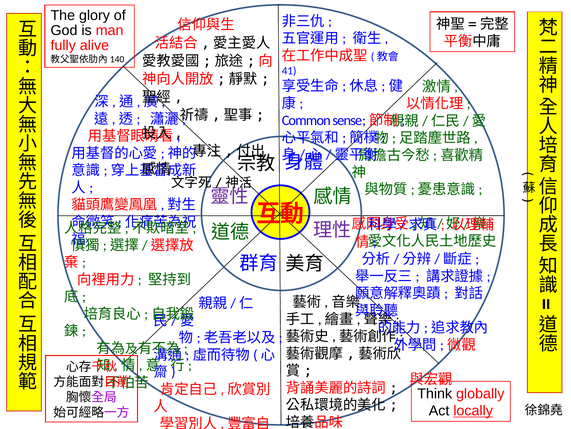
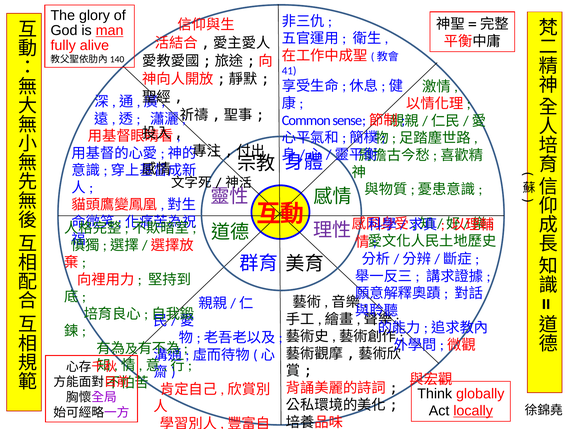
man underline: none -> present
